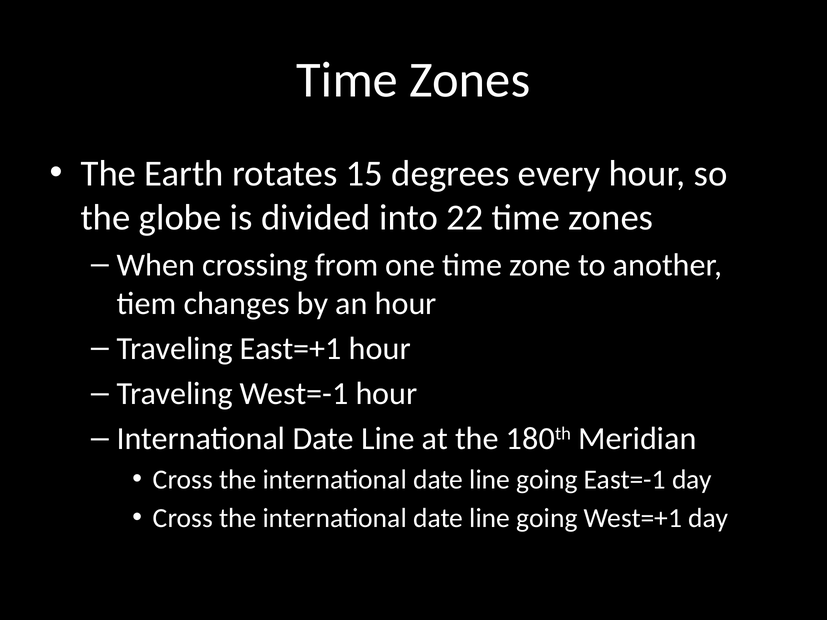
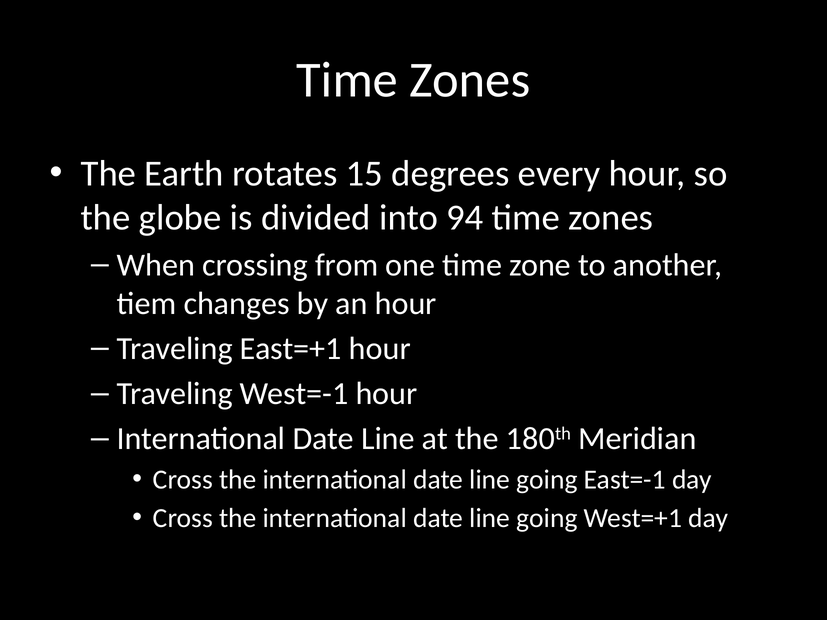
22: 22 -> 94
